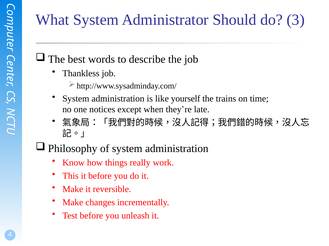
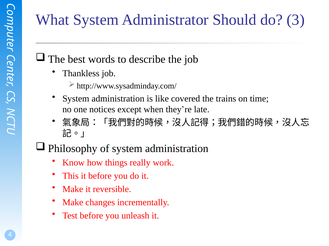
yourself: yourself -> covered
